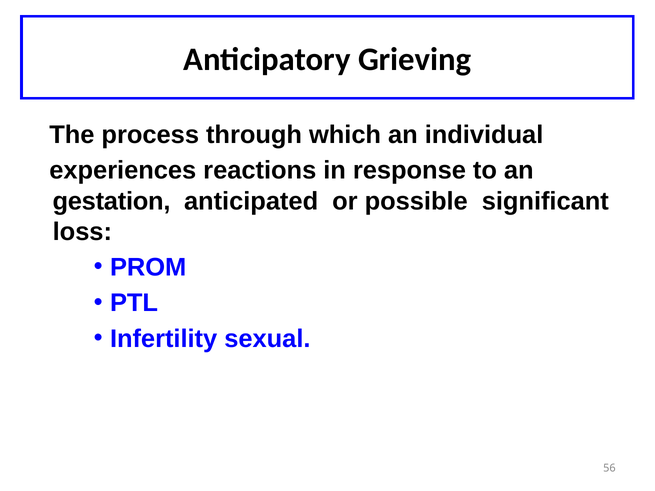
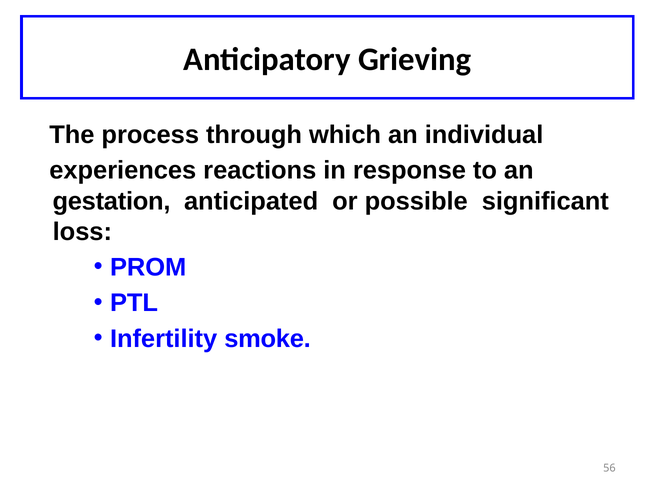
sexual: sexual -> smoke
